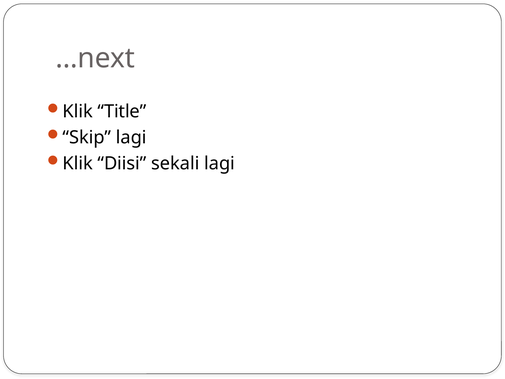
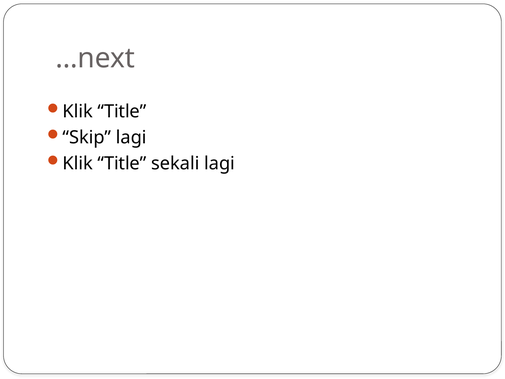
Diisi at (122, 163): Diisi -> Title
